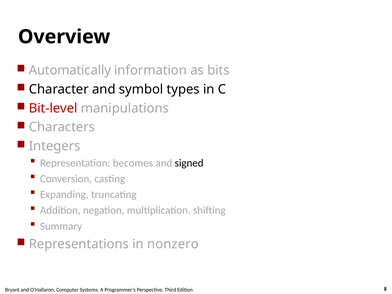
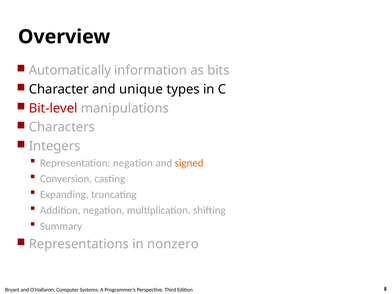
symbol: symbol -> unique
Representation becomes: becomes -> negation
signed colour: black -> orange
